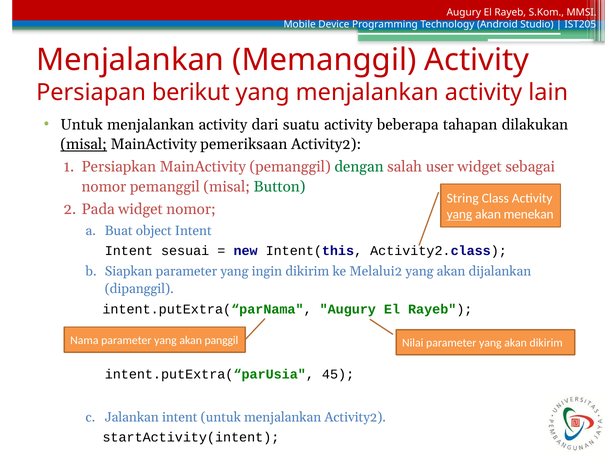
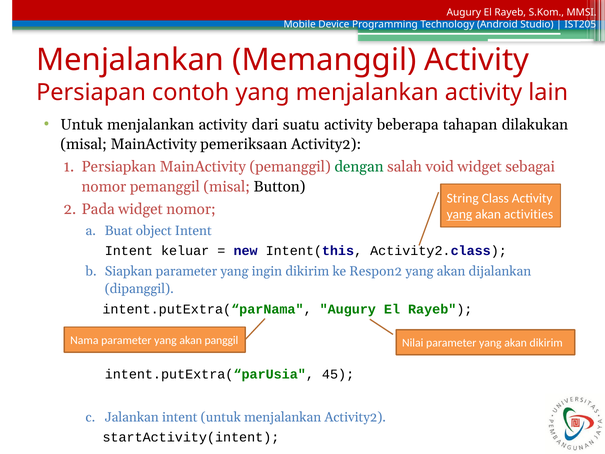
berikut: berikut -> contoh
misal at (84, 144) underline: present -> none
user: user -> void
Button colour: green -> black
menekan: menekan -> activities
sesuai: sesuai -> keluar
Melalui2: Melalui2 -> Respon2
